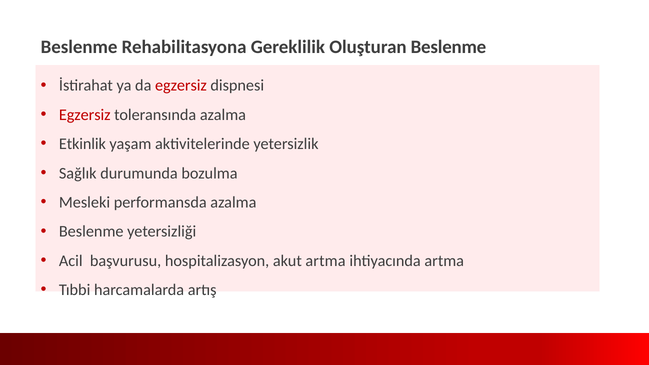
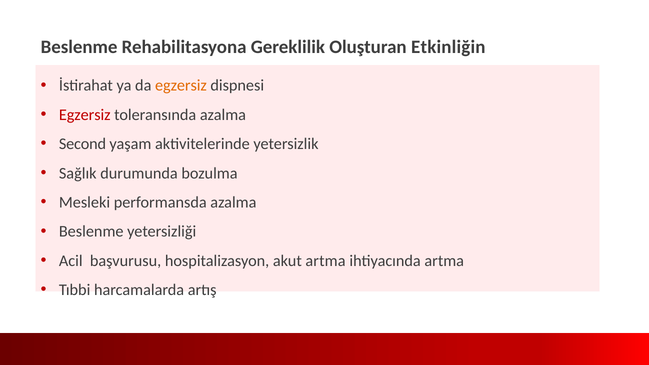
Oluşturan Beslenme: Beslenme -> Etkinliğin
egzersiz at (181, 86) colour: red -> orange
Etkinlik: Etkinlik -> Second
